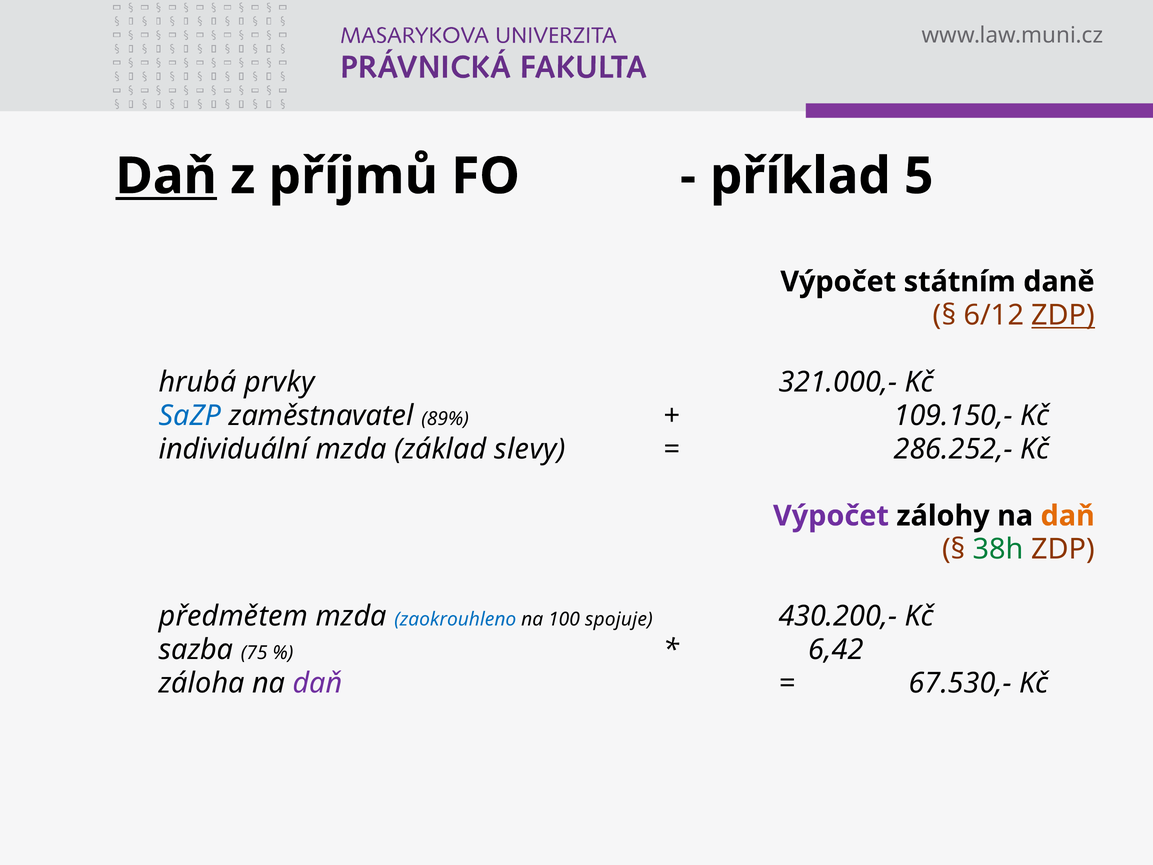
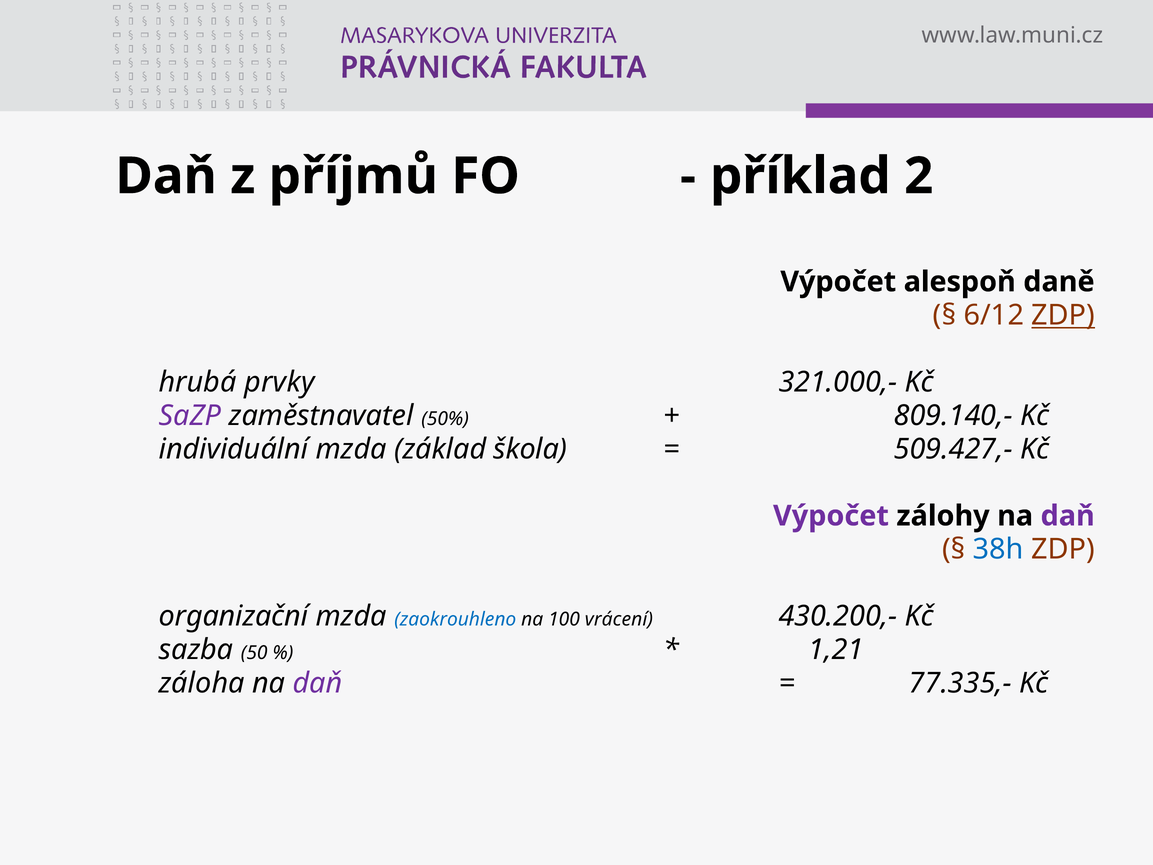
Daň at (166, 176) underline: present -> none
5: 5 -> 2
státním: státním -> alespoň
SaZP colour: blue -> purple
89%: 89% -> 50%
109.150,-: 109.150,- -> 809.140,-
slevy: slevy -> škola
286.252,-: 286.252,- -> 509.427,-
daň at (1068, 516) colour: orange -> purple
38h colour: green -> blue
předmětem: předmětem -> organizační
spojuje: spojuje -> vrácení
75: 75 -> 50
6,42: 6,42 -> 1,21
67.530,-: 67.530,- -> 77.335,-
